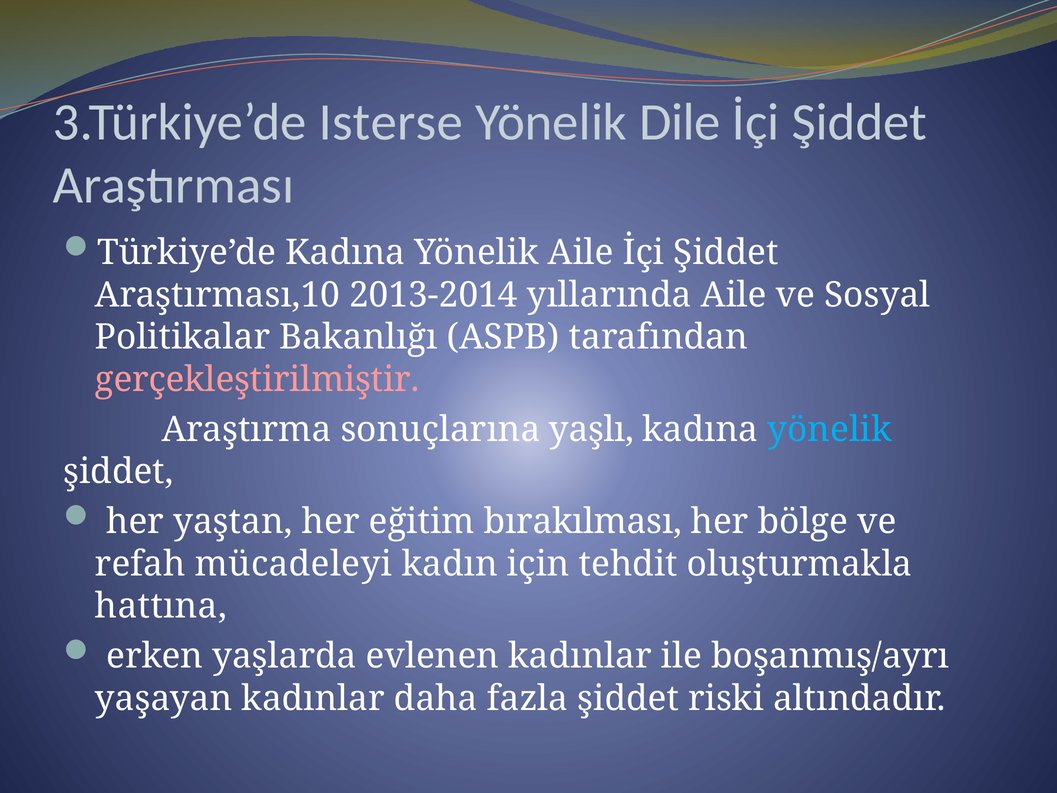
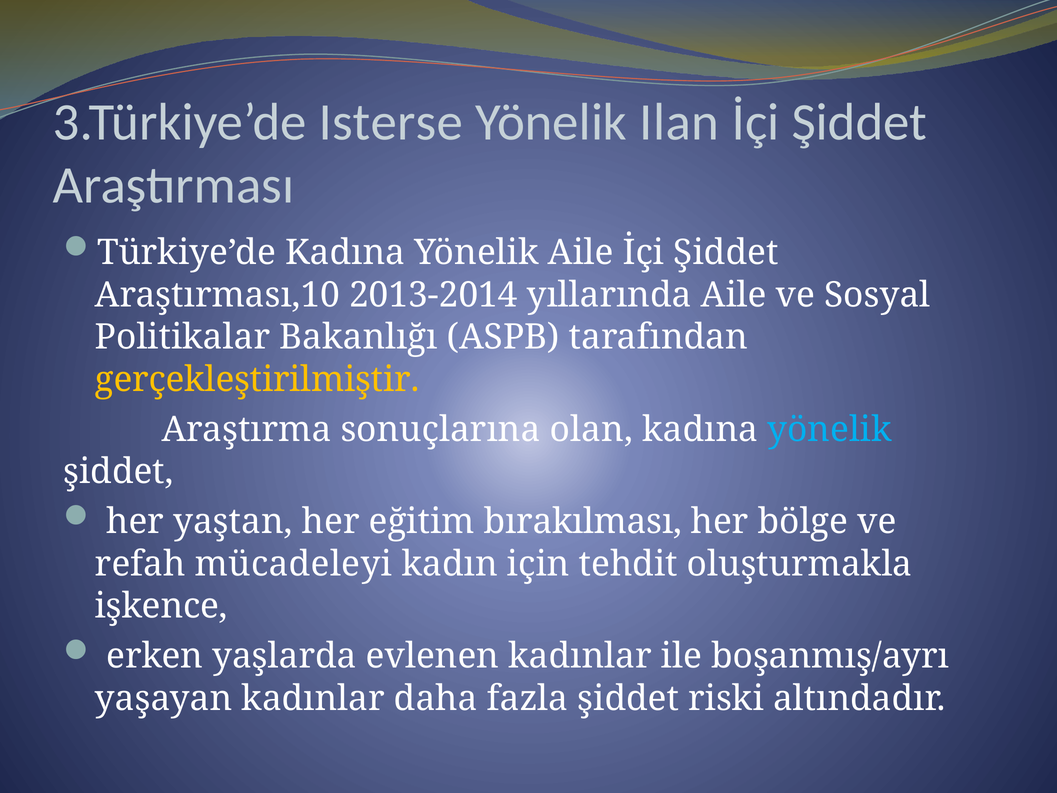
Dile: Dile -> Ilan
gerçekleştirilmiştir colour: pink -> yellow
yaşlı: yaşlı -> olan
hattına: hattına -> işkence
